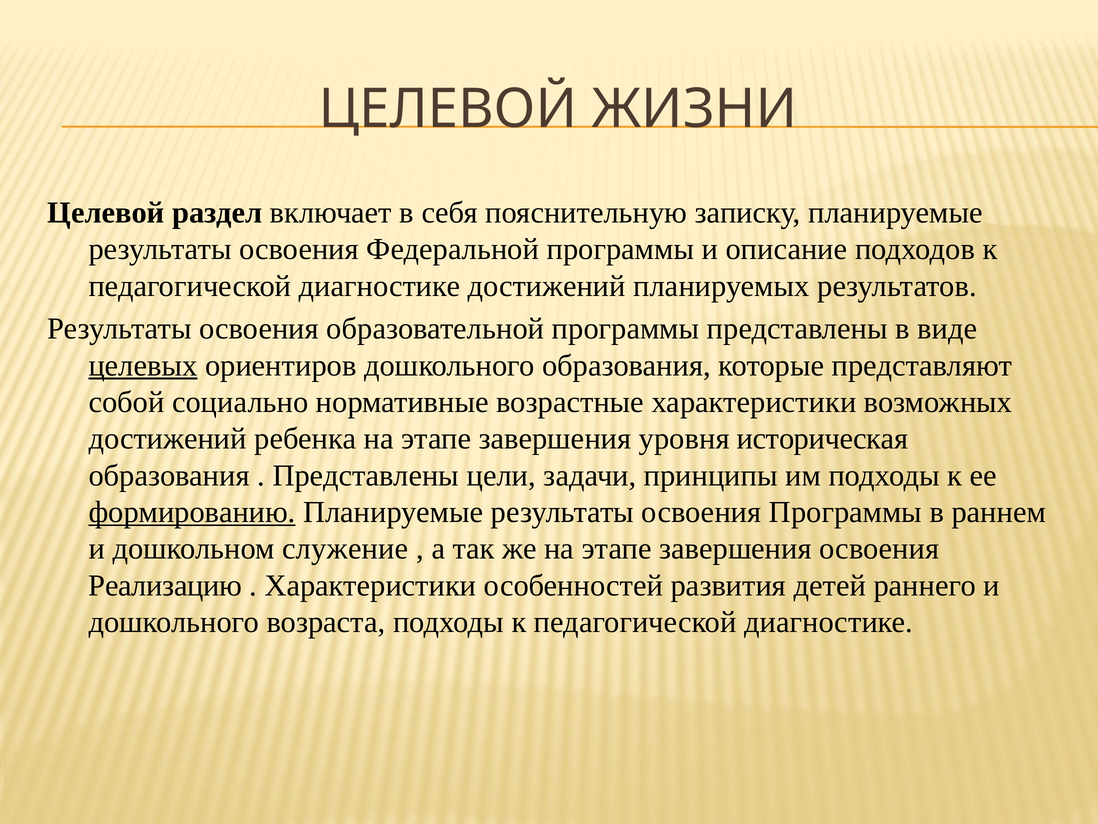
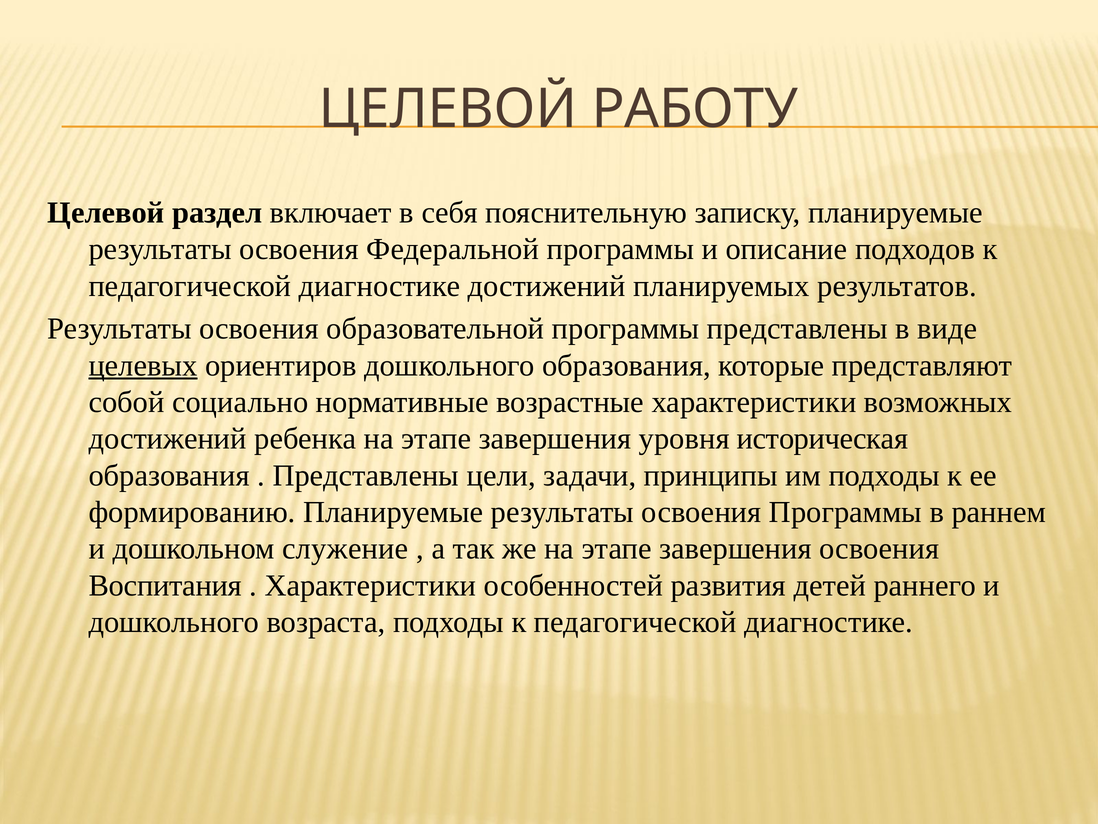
ЖИЗНИ: ЖИЗНИ -> РАБОТУ
формированию underline: present -> none
Реализацию: Реализацию -> Воспитания
